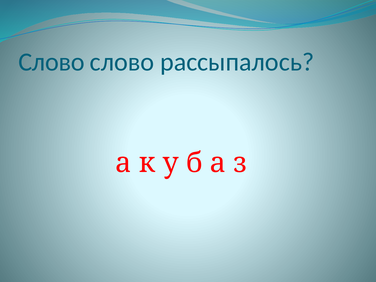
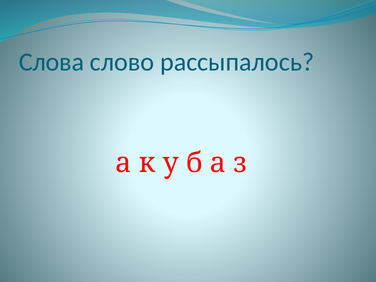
Слово at (51, 62): Слово -> Слова
